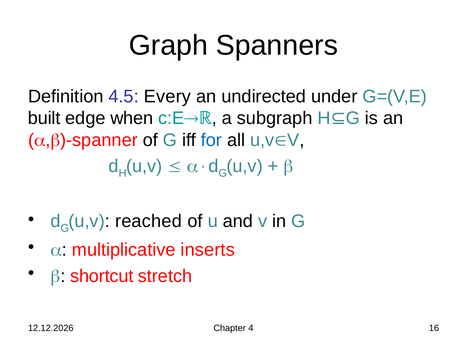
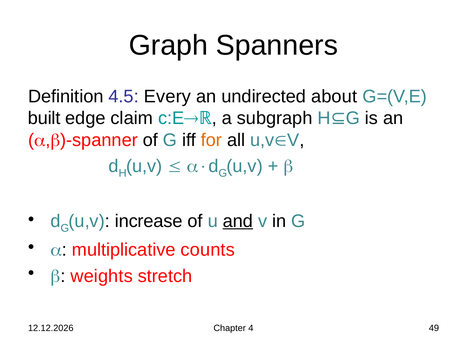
under: under -> about
when: when -> claim
for colour: blue -> orange
reached: reached -> increase
and underline: none -> present
inserts: inserts -> counts
shortcut: shortcut -> weights
16: 16 -> 49
